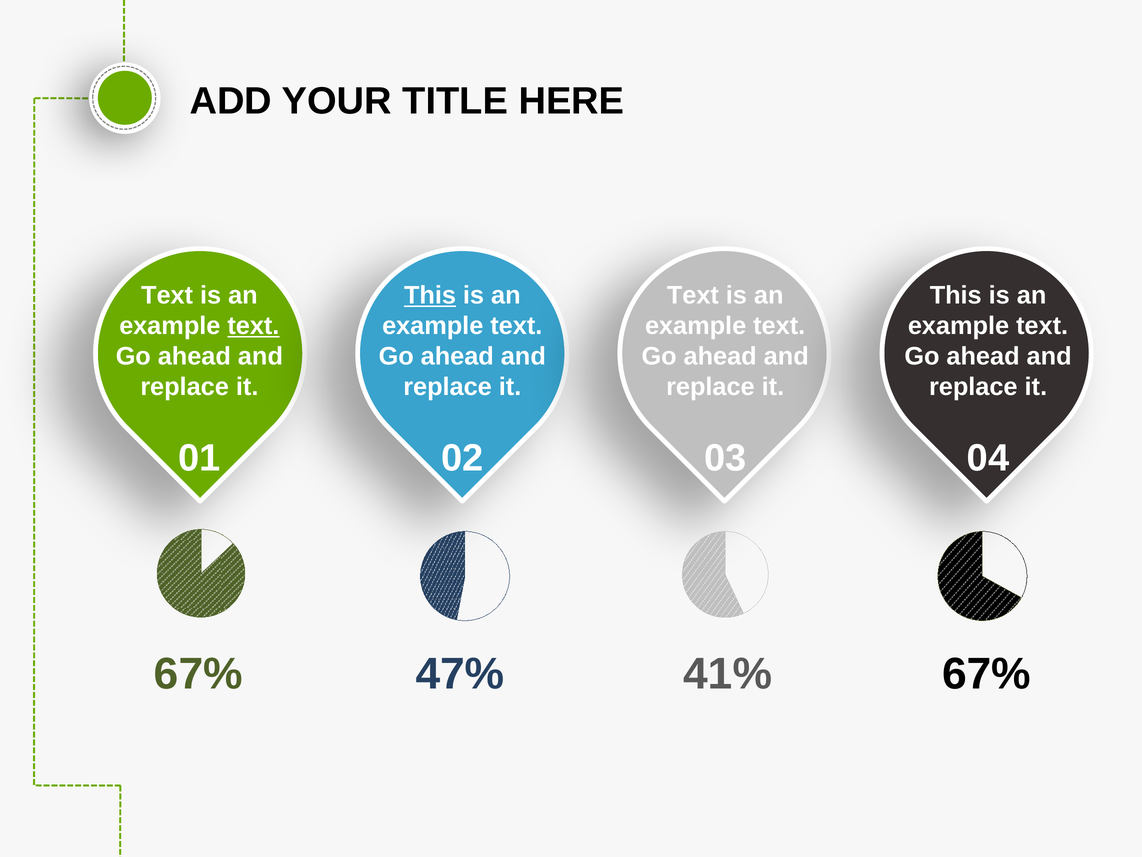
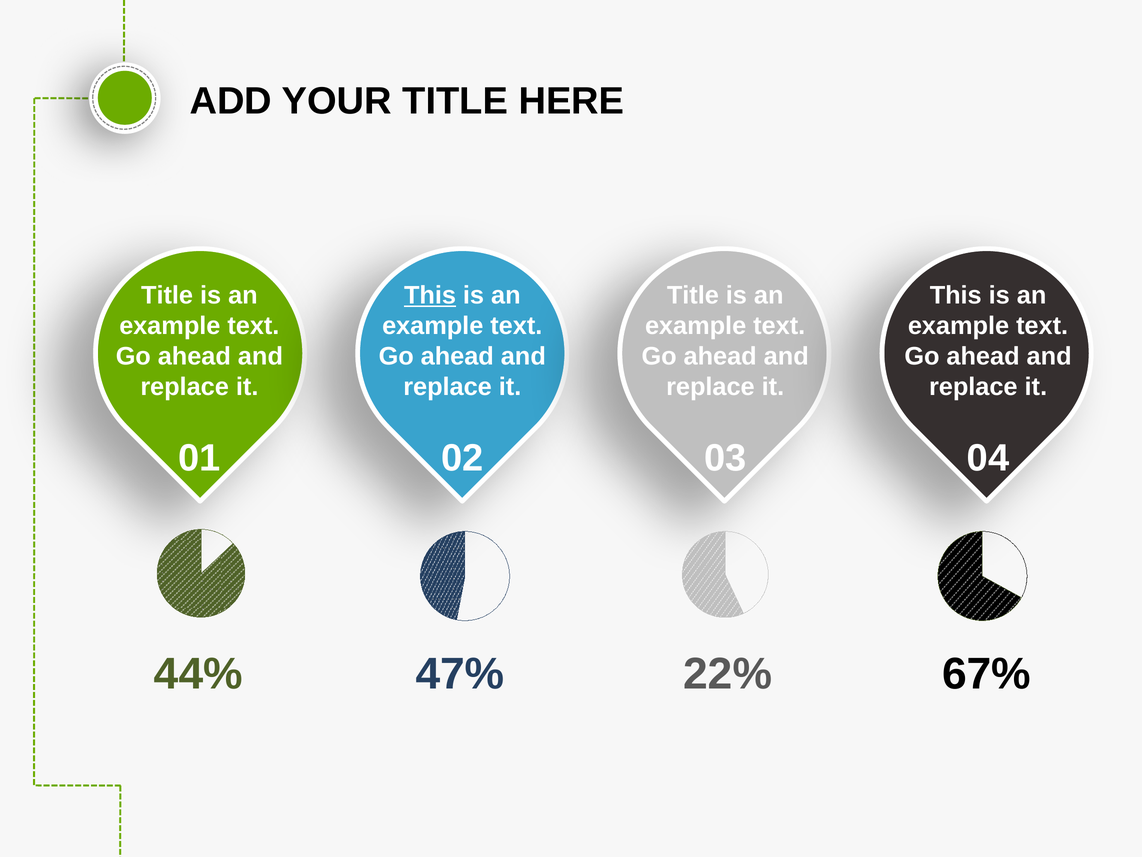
Text at (167, 295): Text -> Title
Text at (693, 295): Text -> Title
text at (253, 326) underline: present -> none
67% at (198, 674): 67% -> 44%
41%: 41% -> 22%
